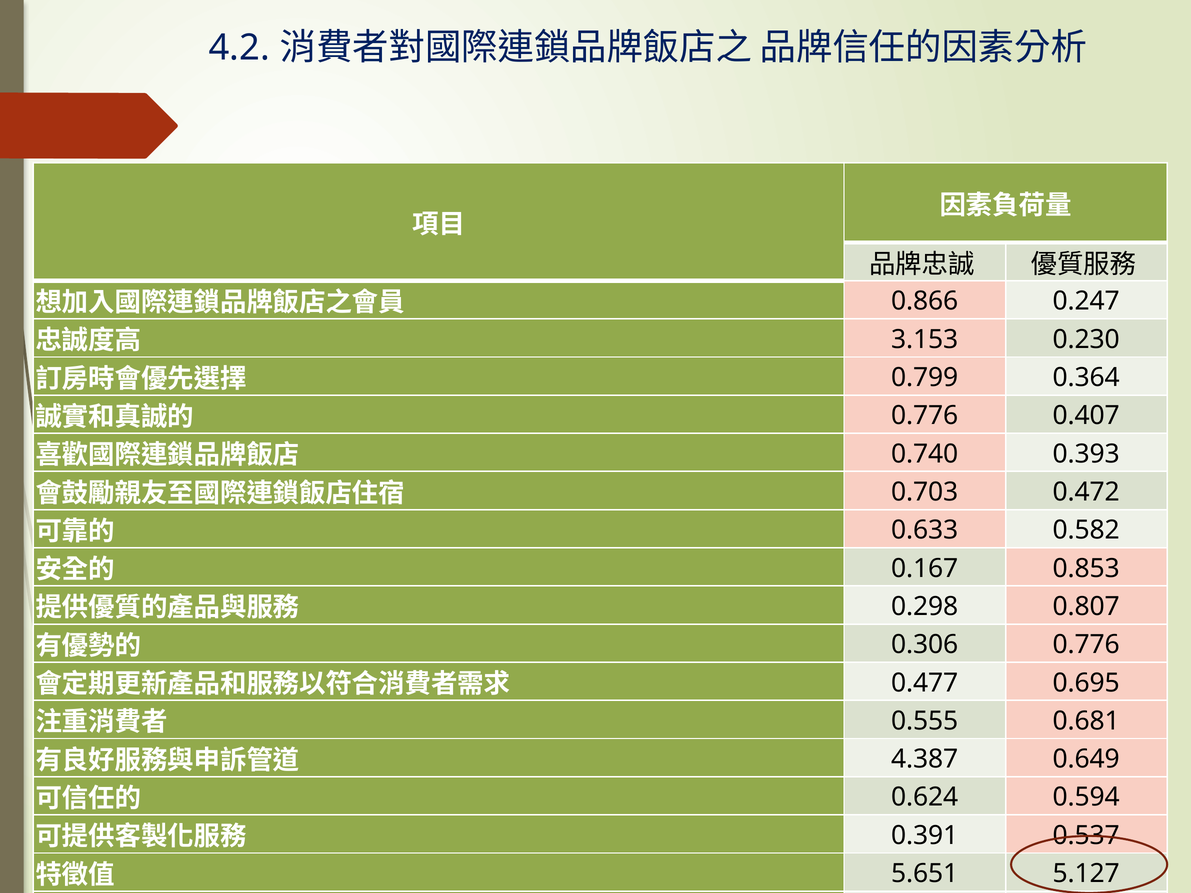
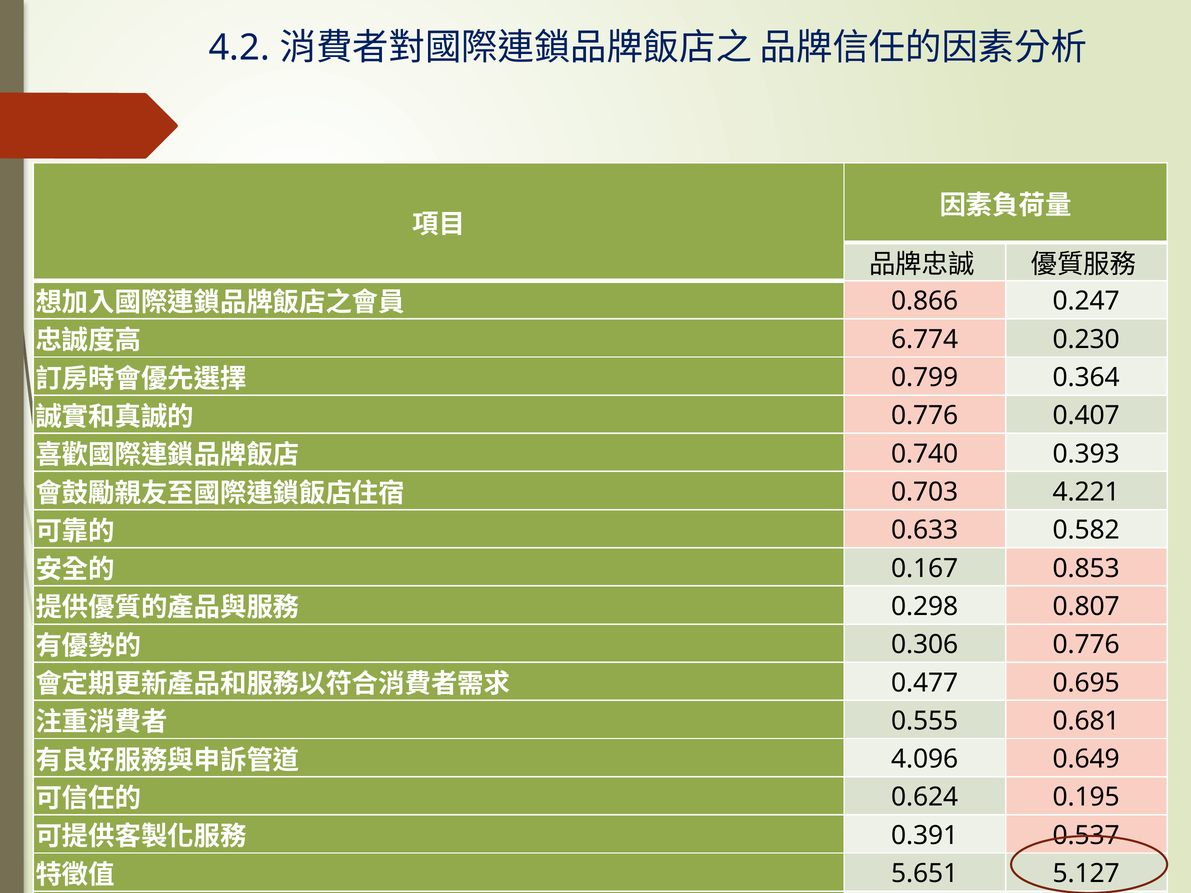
3.153: 3.153 -> 6.774
0.472: 0.472 -> 4.221
4.387: 4.387 -> 4.096
0.594: 0.594 -> 0.195
